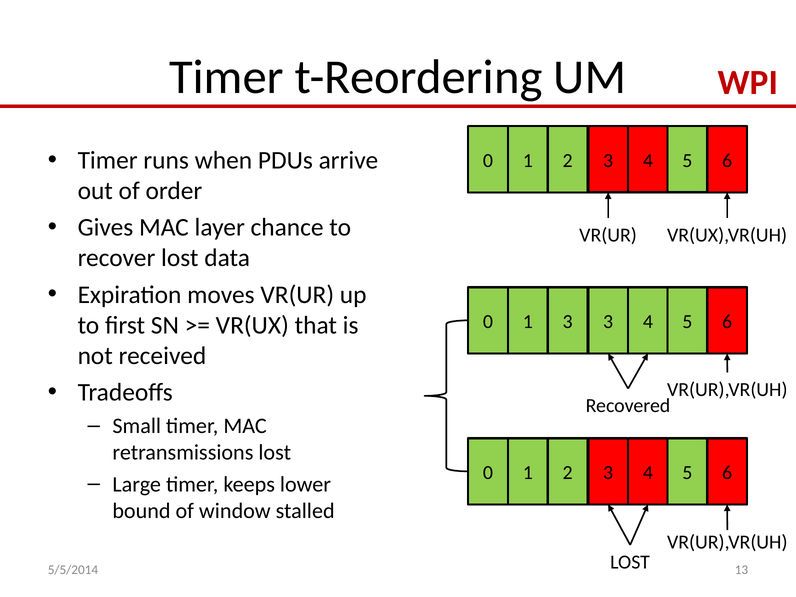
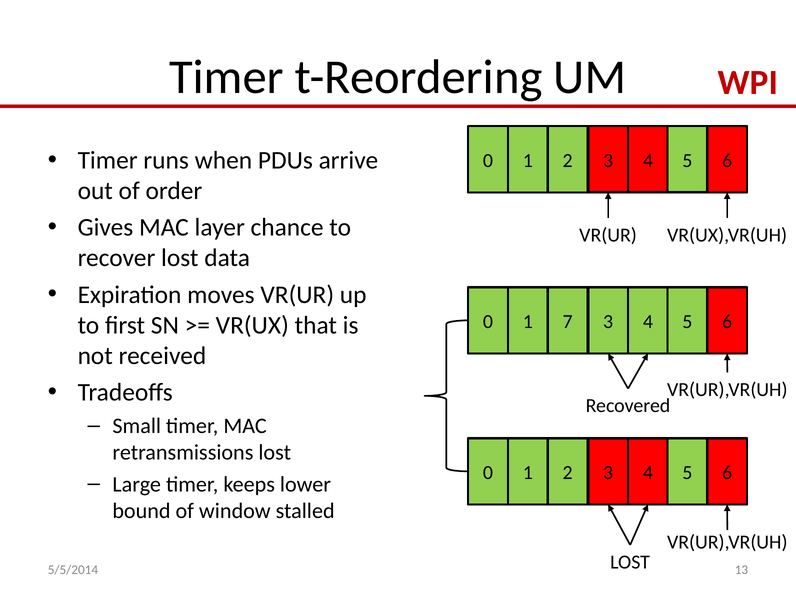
1 3: 3 -> 7
